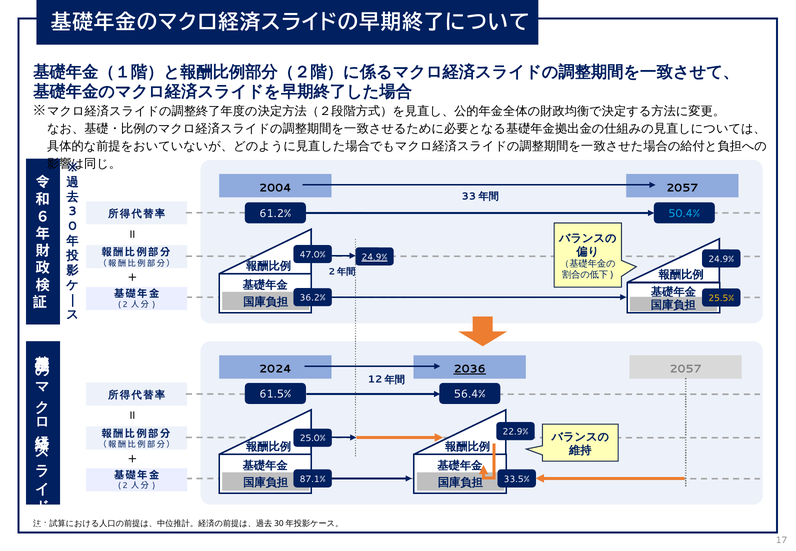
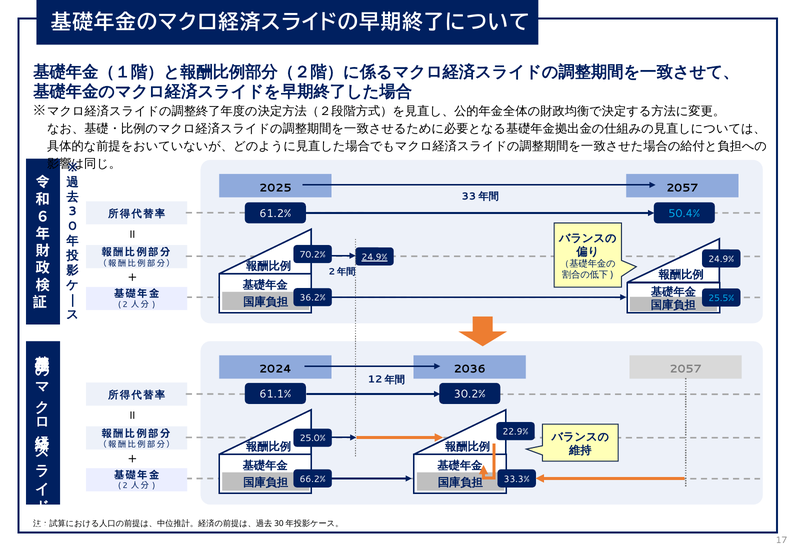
2004: 2004 -> 2025
47.0%: 47.0% -> 70.2%
25.5% colour: yellow -> light blue
2036 underline: present -> none
61.5%: 61.5% -> 61.1%
56.4%: 56.4% -> 30.2%
87.1%: 87.1% -> 66.2%
33.5%: 33.5% -> 33.3%
